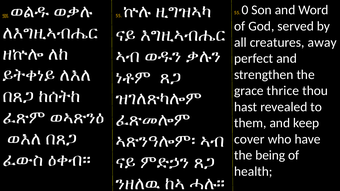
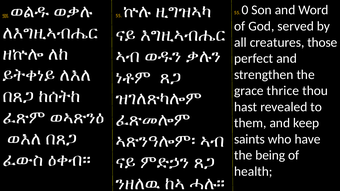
away: away -> those
cover: cover -> saints
